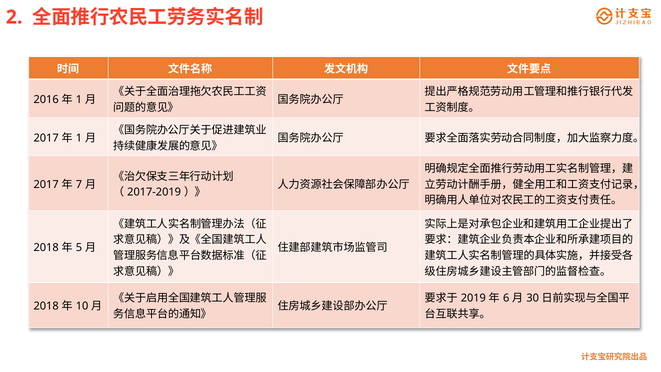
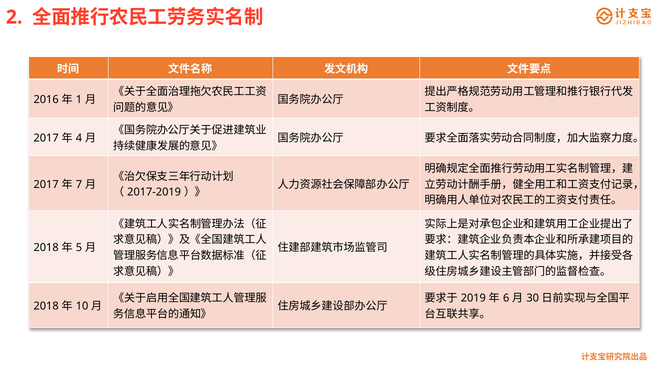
1 at (79, 138): 1 -> 4
